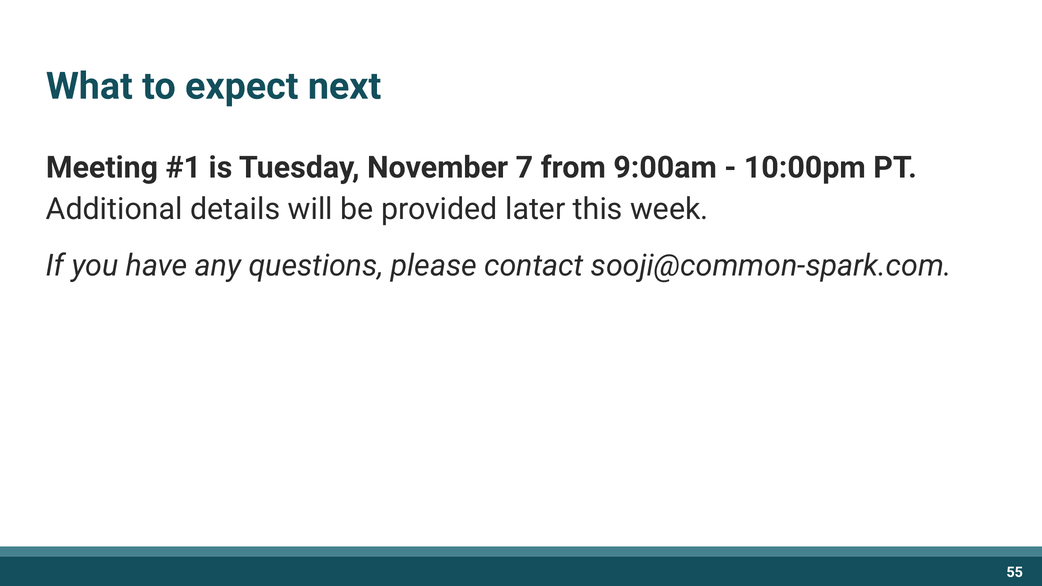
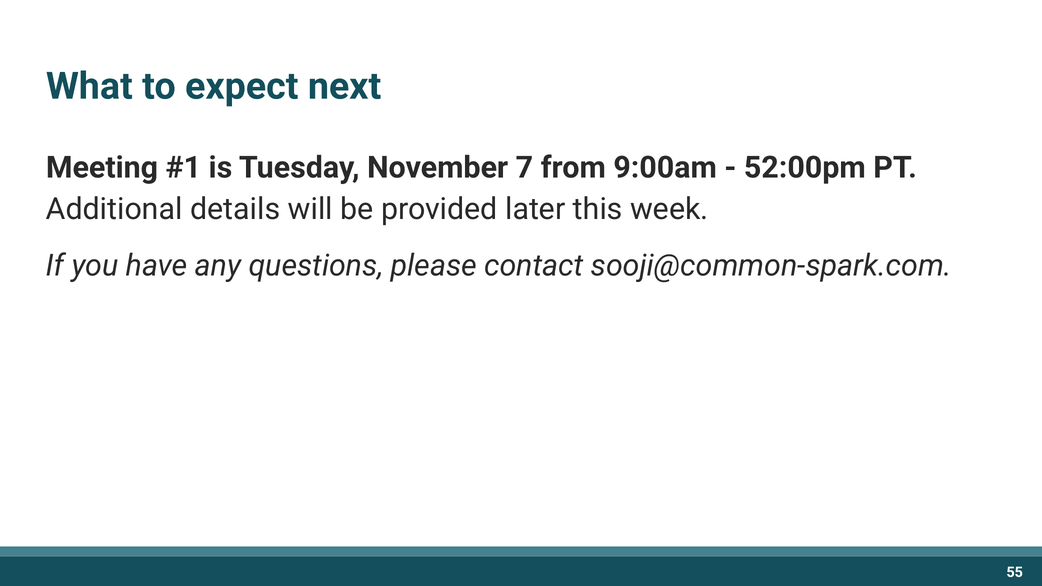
10:00pm: 10:00pm -> 52:00pm
